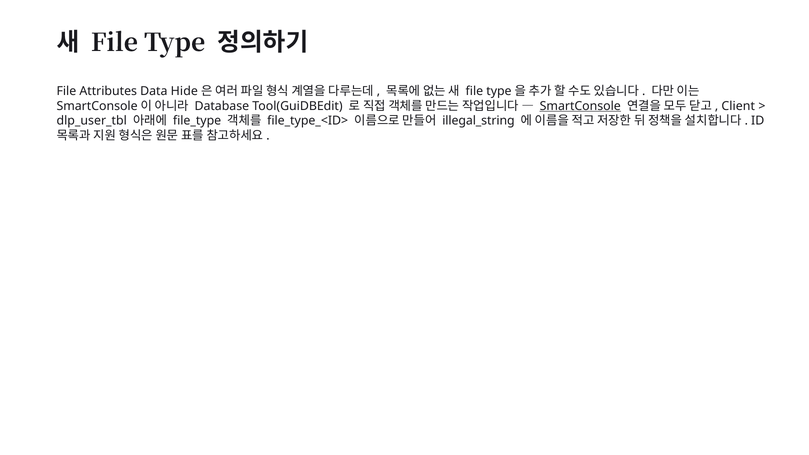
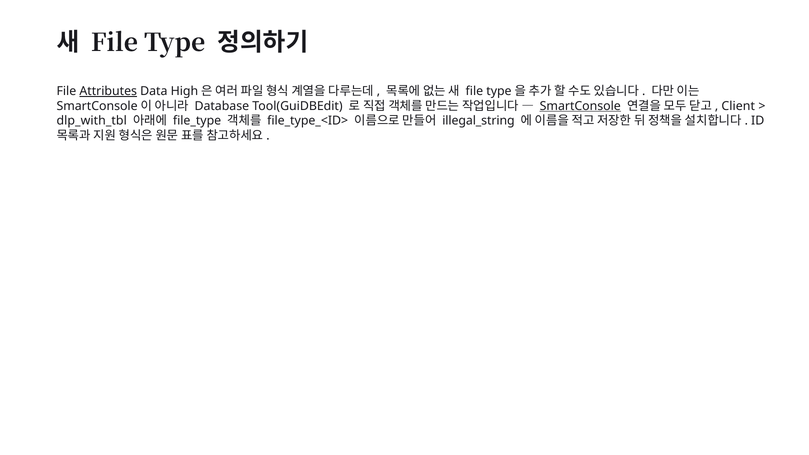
Attributes underline: none -> present
Hide: Hide -> High
dlp_user_tbl: dlp_user_tbl -> dlp_with_tbl
